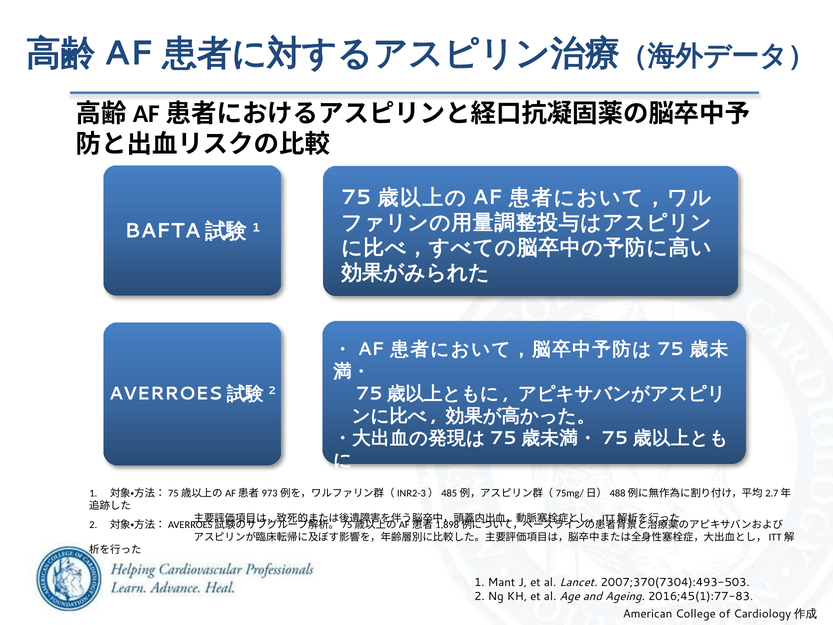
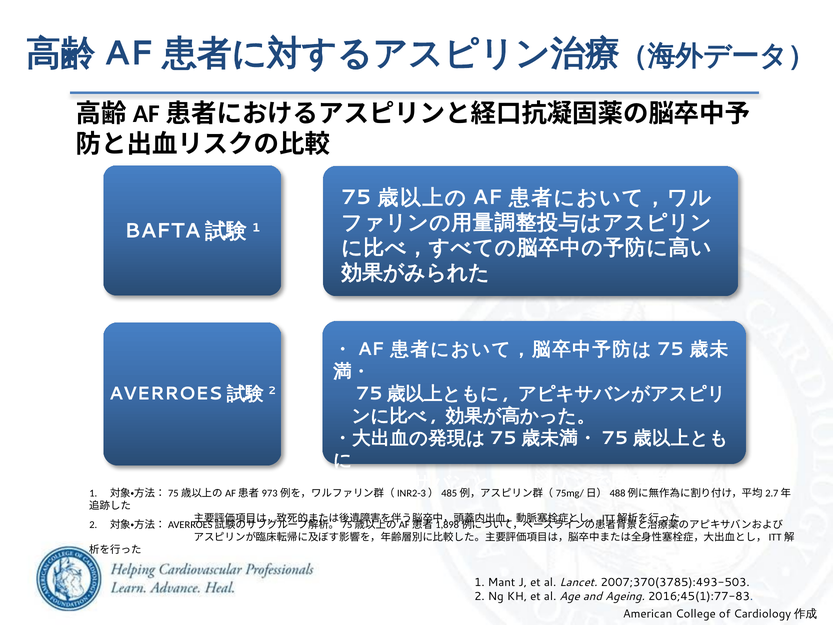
2007;370(7304):493-503: 2007;370(7304):493-503 -> 2007;370(3785):493-503
